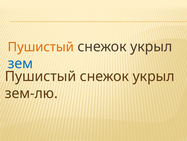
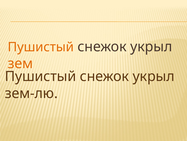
зем colour: blue -> orange
